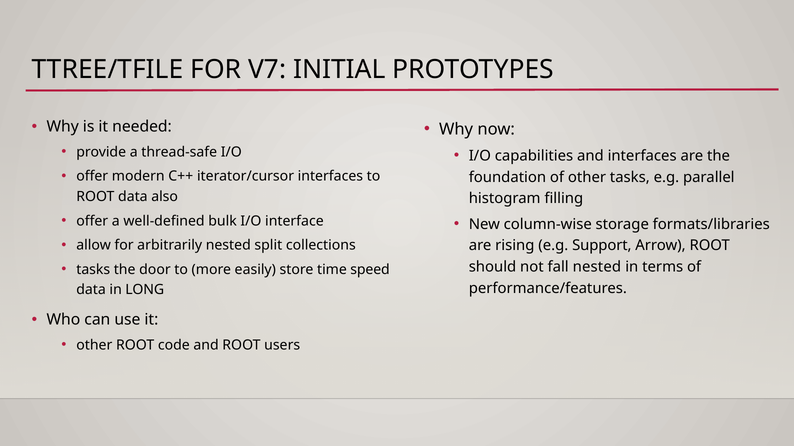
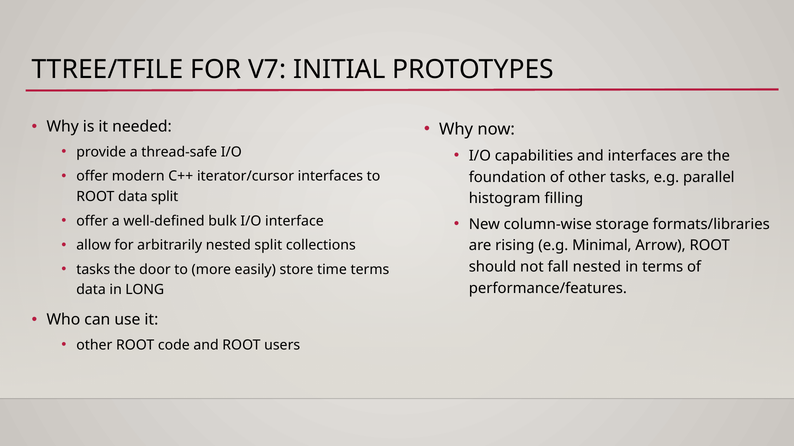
data also: also -> split
Support: Support -> Minimal
time speed: speed -> terms
